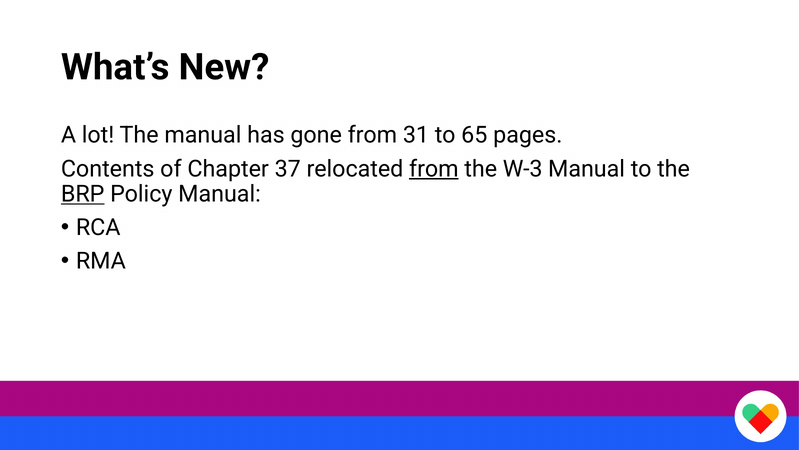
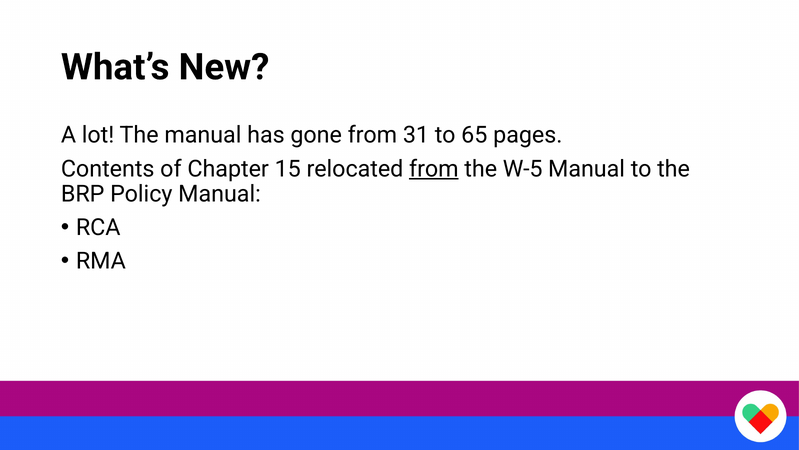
37: 37 -> 15
W-3: W-3 -> W-5
BRP underline: present -> none
